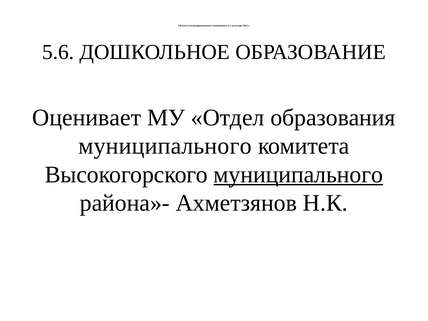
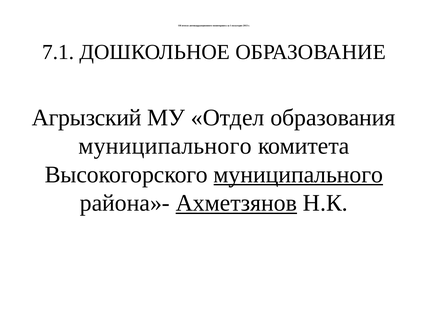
5.6: 5.6 -> 7.1
Оценивает: Оценивает -> Агрызский
Ахметзянов underline: none -> present
